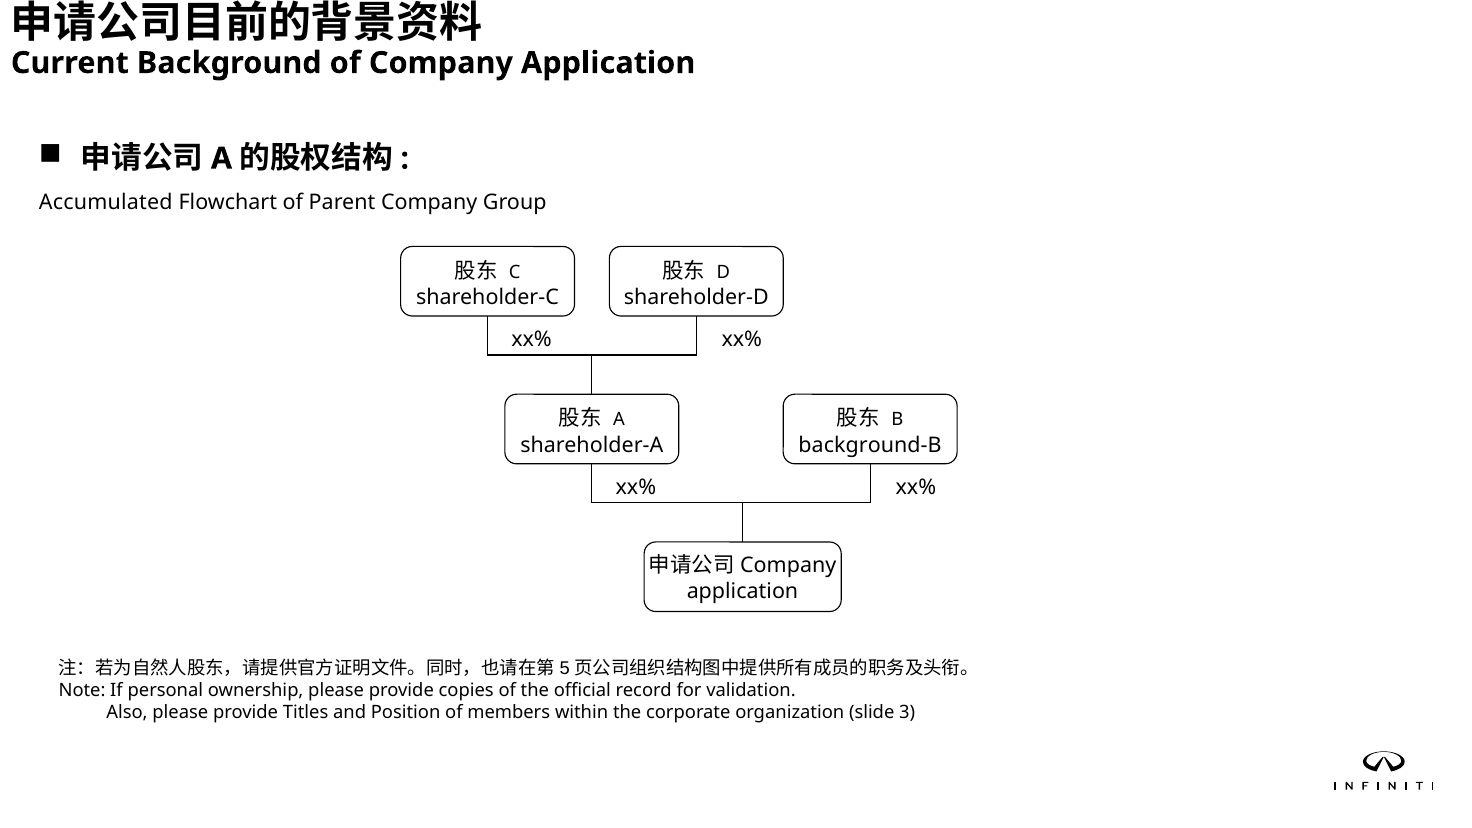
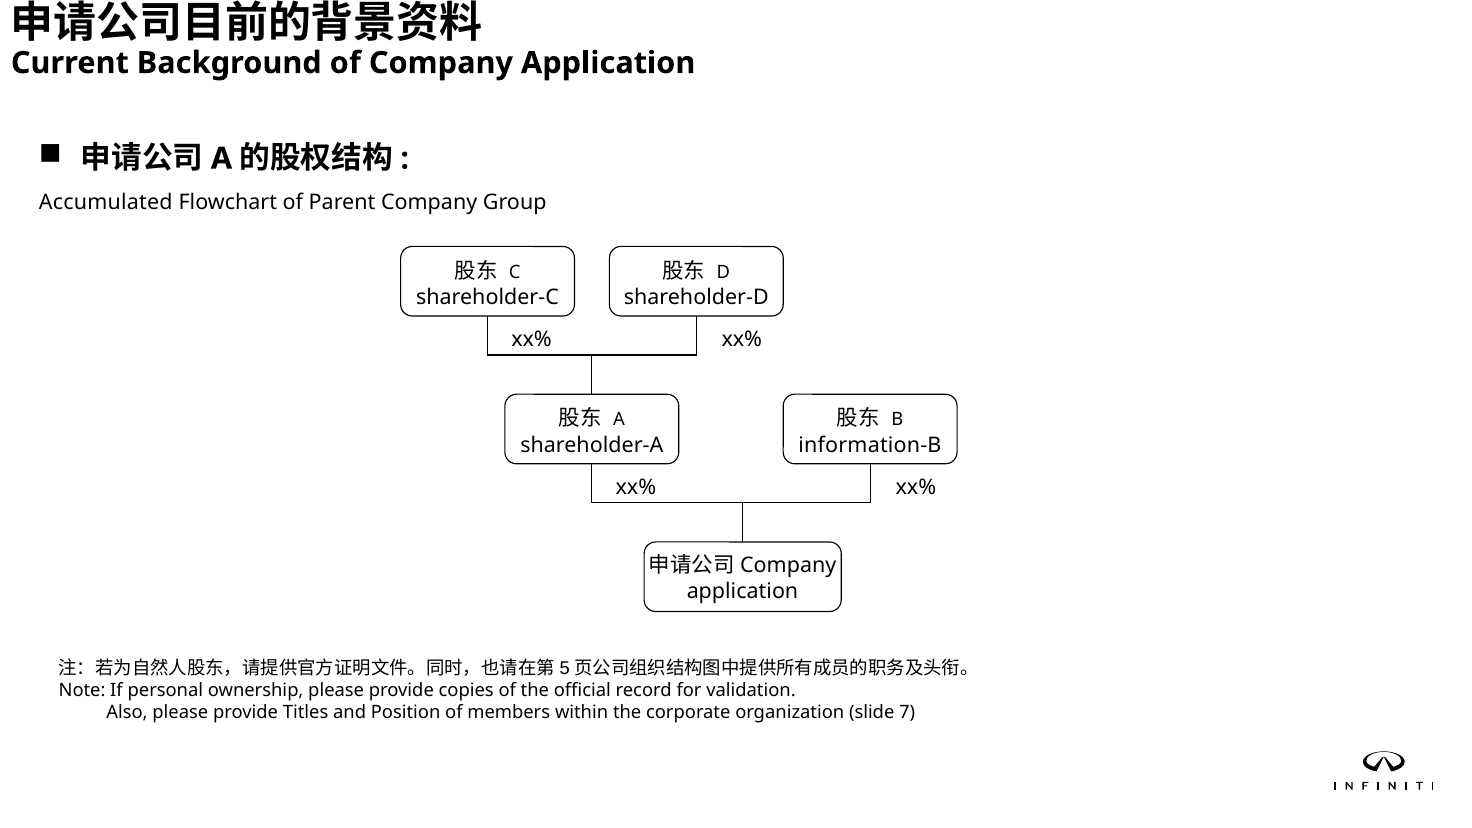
background-B: background-B -> information-B
3: 3 -> 7
